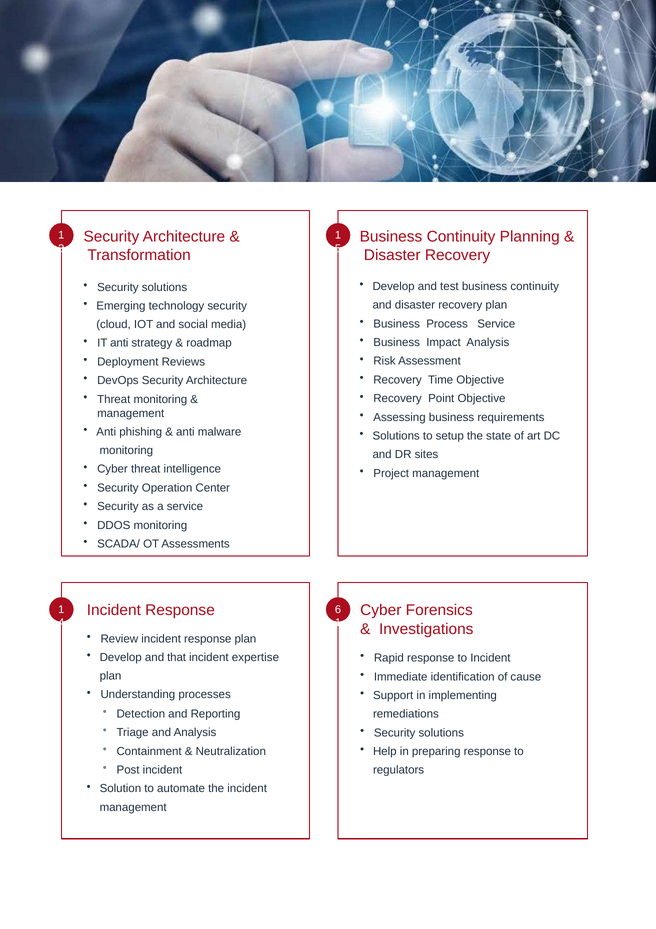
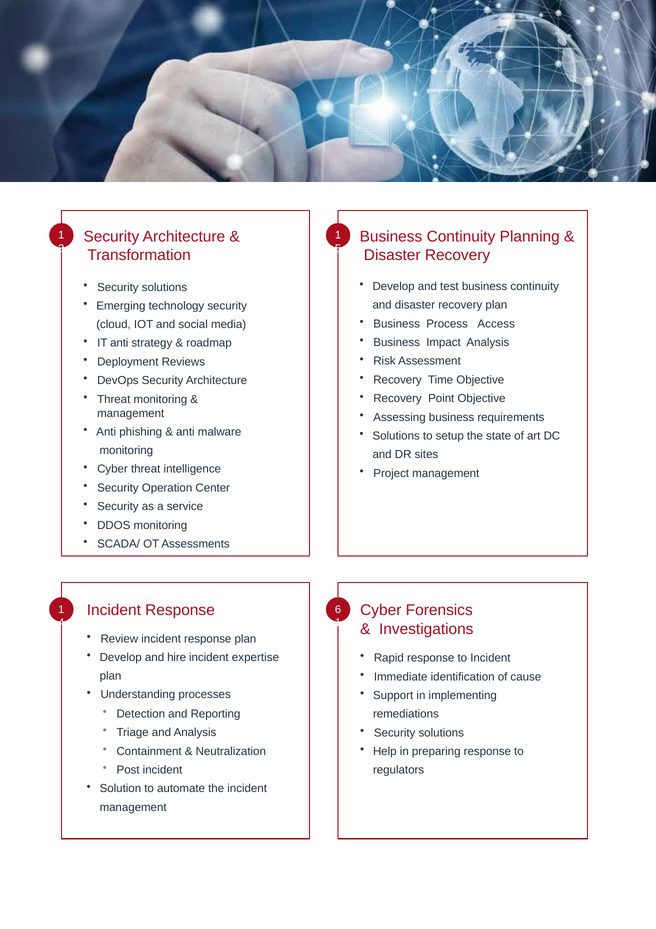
Process Service: Service -> Access
that: that -> hire
